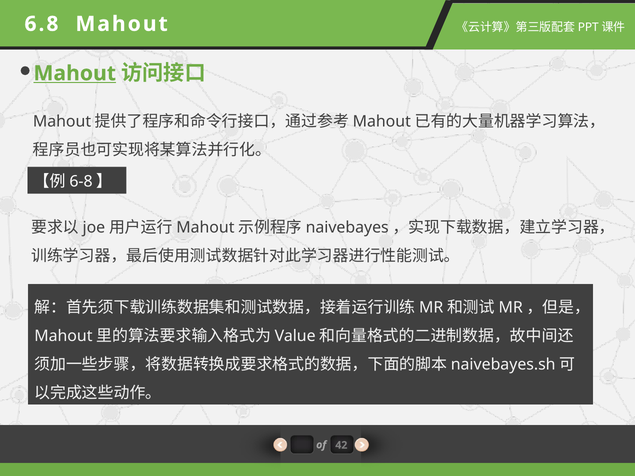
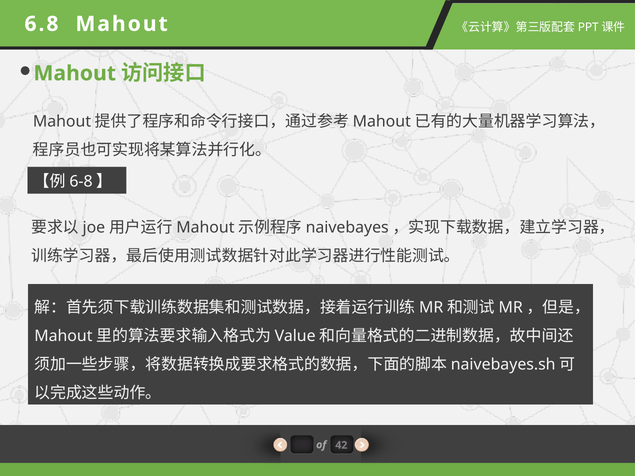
Mahout at (75, 73) underline: present -> none
